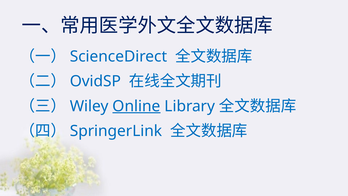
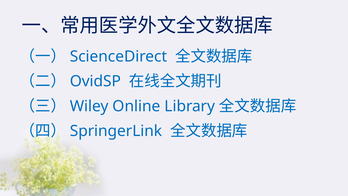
Online underline: present -> none
